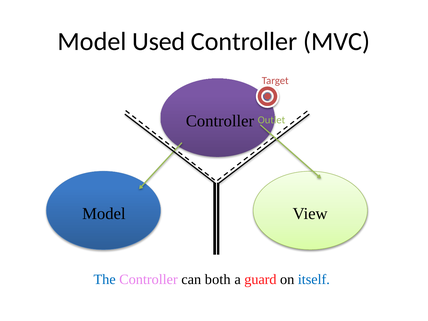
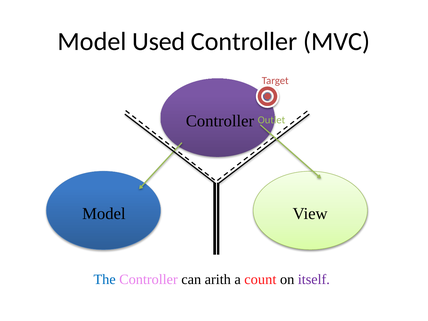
both: both -> arith
guard: guard -> count
itself colour: blue -> purple
